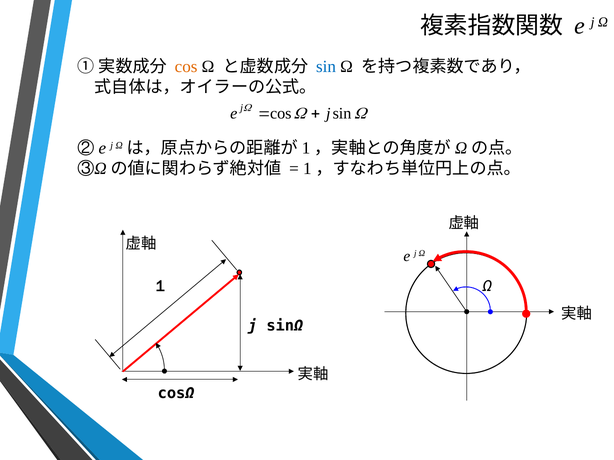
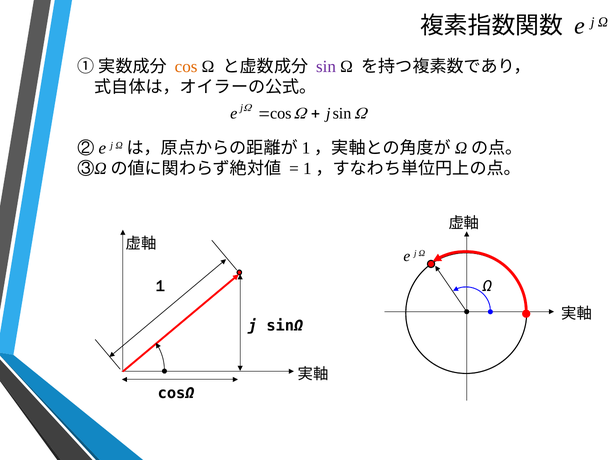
sin at (326, 67) colour: blue -> purple
